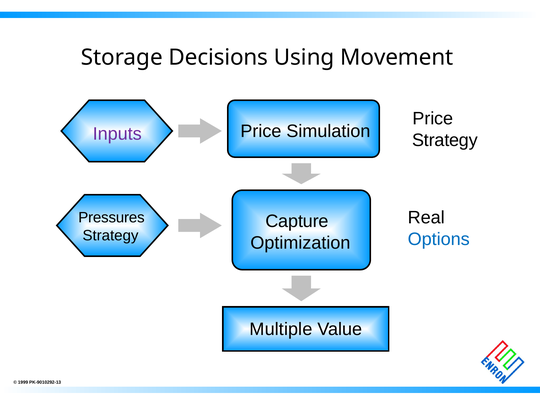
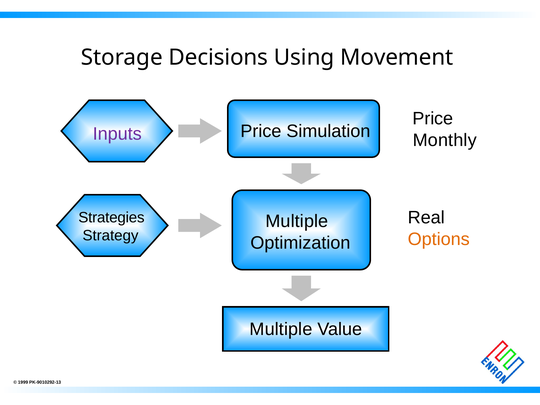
Strategy at (445, 140): Strategy -> Monthly
Pressures: Pressures -> Strategies
Capture at (297, 221): Capture -> Multiple
Options colour: blue -> orange
